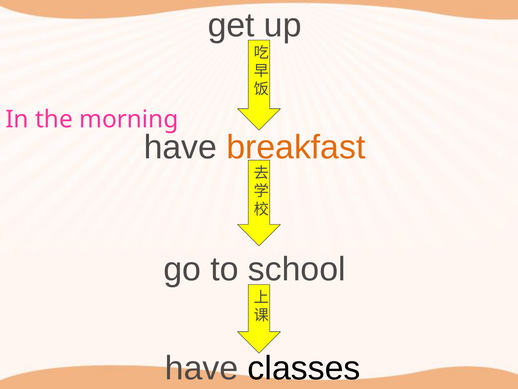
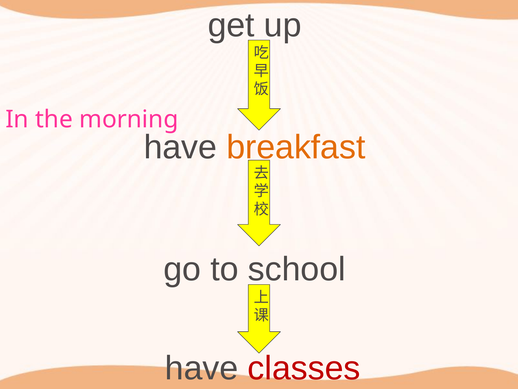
classes colour: black -> red
